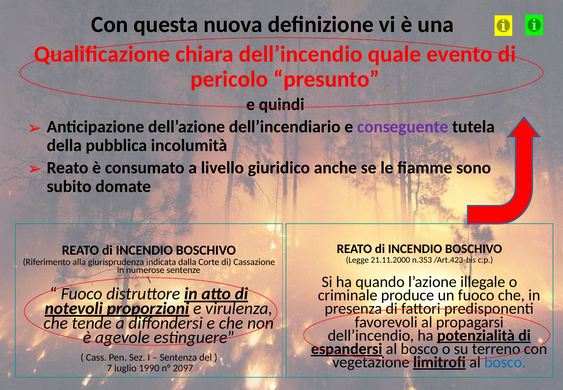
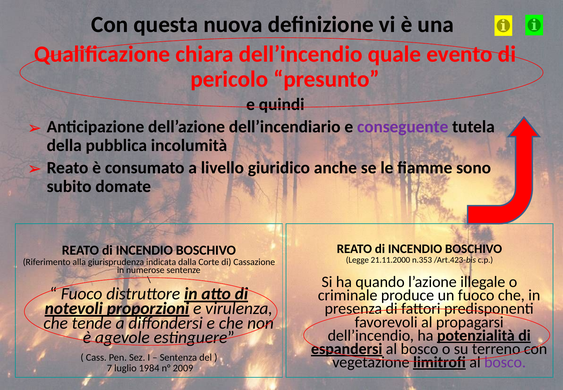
bosco at (505, 362) colour: blue -> purple
1990: 1990 -> 1984
2097: 2097 -> 2009
